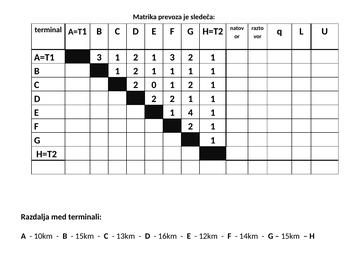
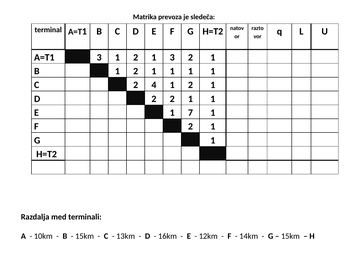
0: 0 -> 4
4: 4 -> 7
